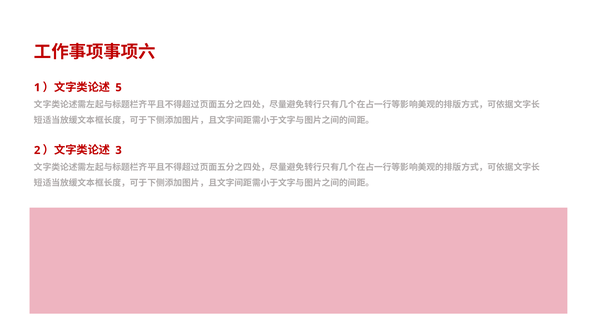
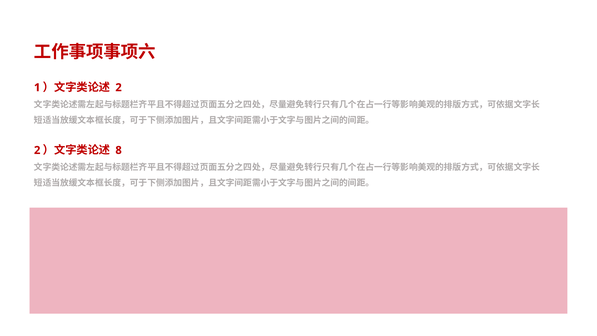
5 at (119, 87): 5 -> 2
3: 3 -> 8
